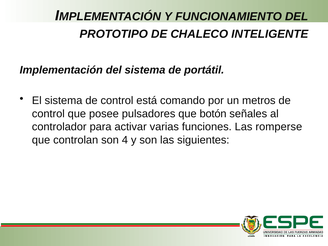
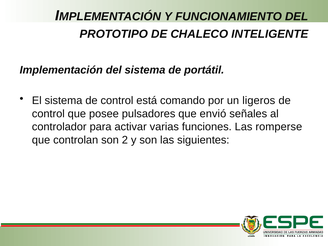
metros: metros -> ligeros
botón: botón -> envió
4: 4 -> 2
